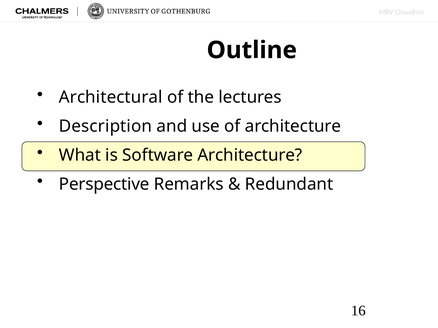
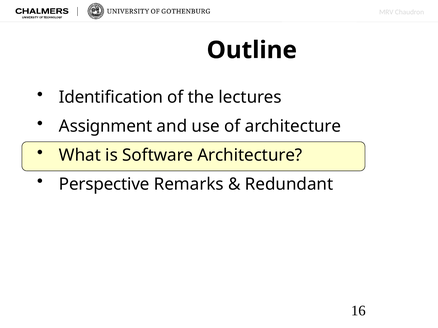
Architectural: Architectural -> Identification
Description: Description -> Assignment
